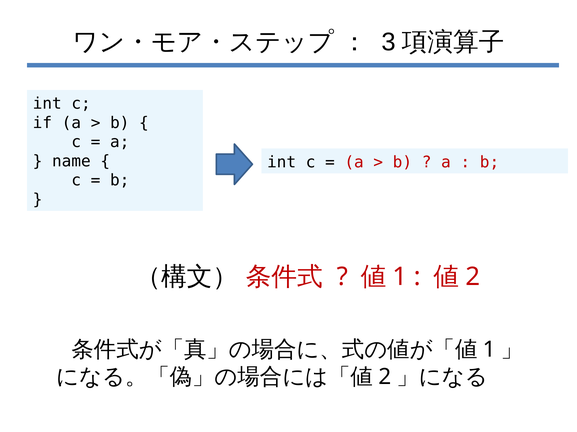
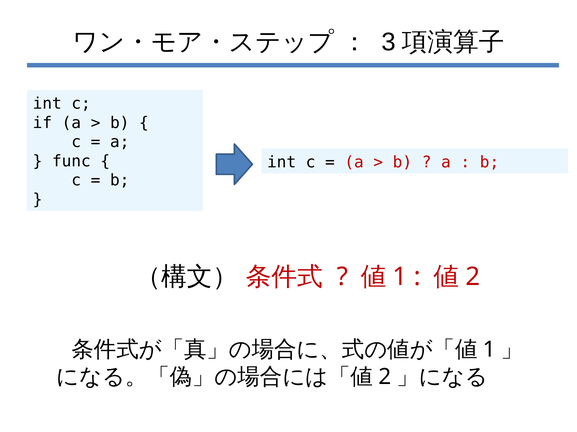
name: name -> func
